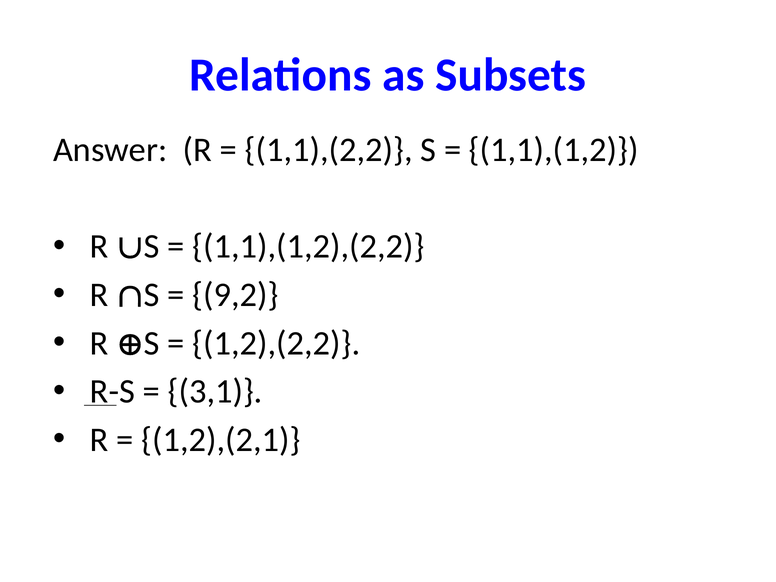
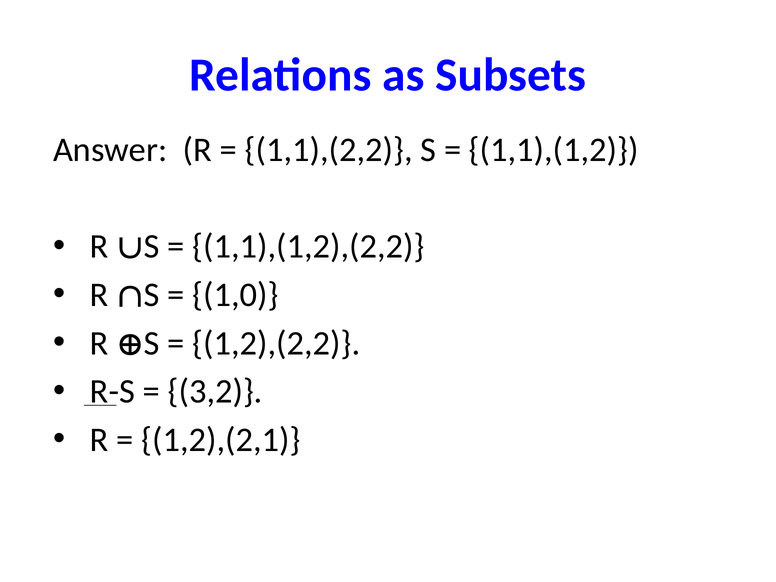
9,2: 9,2 -> 1,0
3,1: 3,1 -> 3,2
